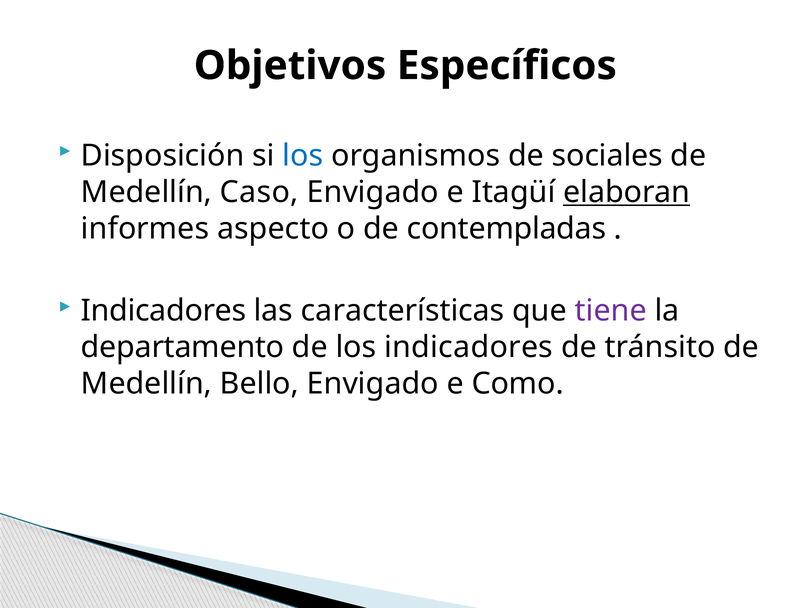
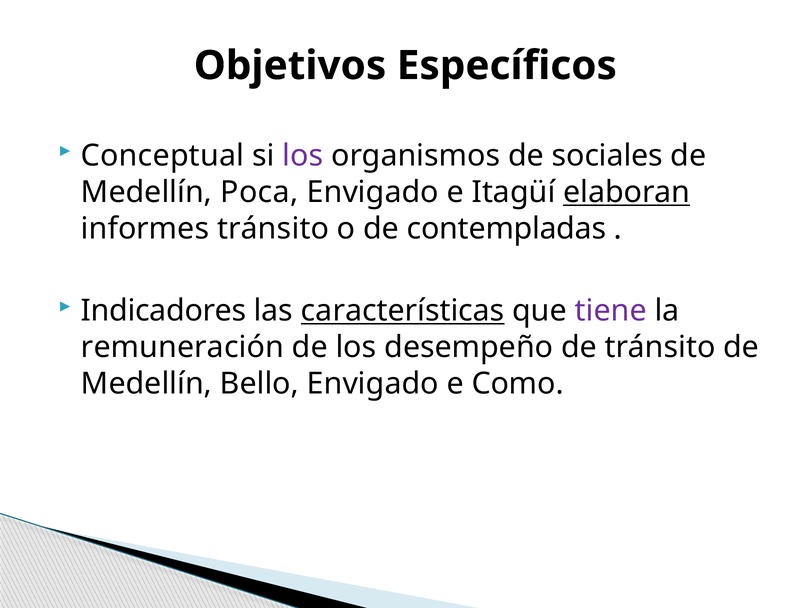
Disposición: Disposición -> Conceptual
los at (303, 156) colour: blue -> purple
Caso: Caso -> Poca
informes aspecto: aspecto -> tránsito
características underline: none -> present
departamento: departamento -> remuneración
los indicadores: indicadores -> desempeño
